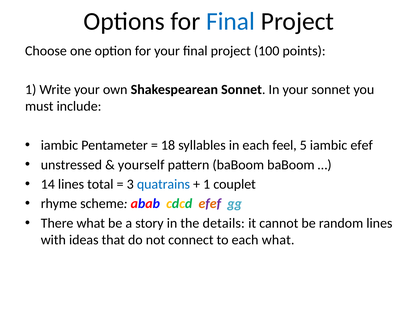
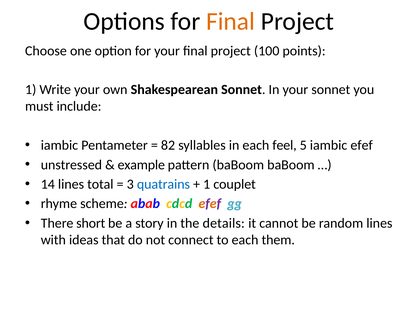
Final at (231, 21) colour: blue -> orange
18: 18 -> 82
yourself: yourself -> example
There what: what -> short
each what: what -> them
